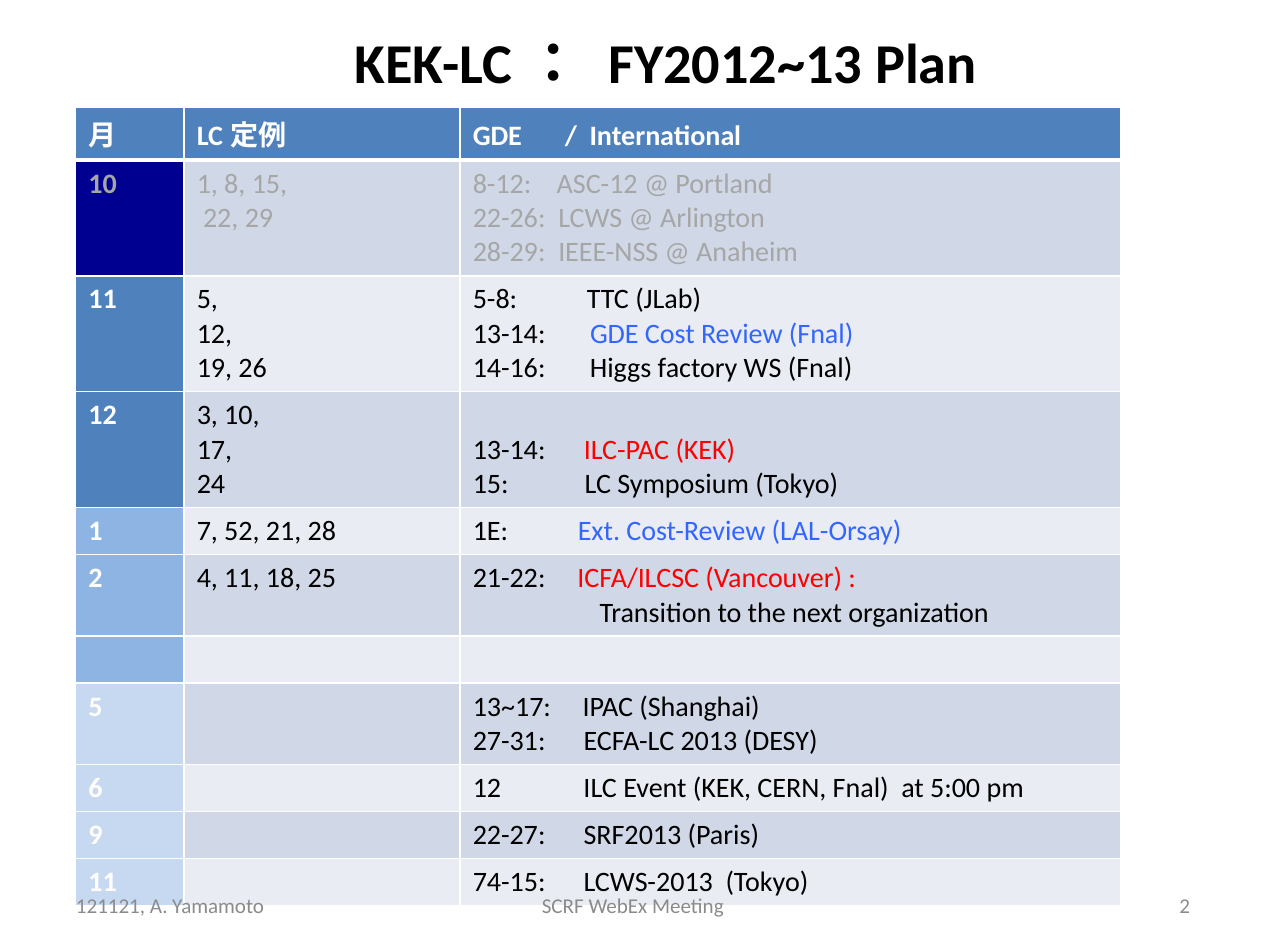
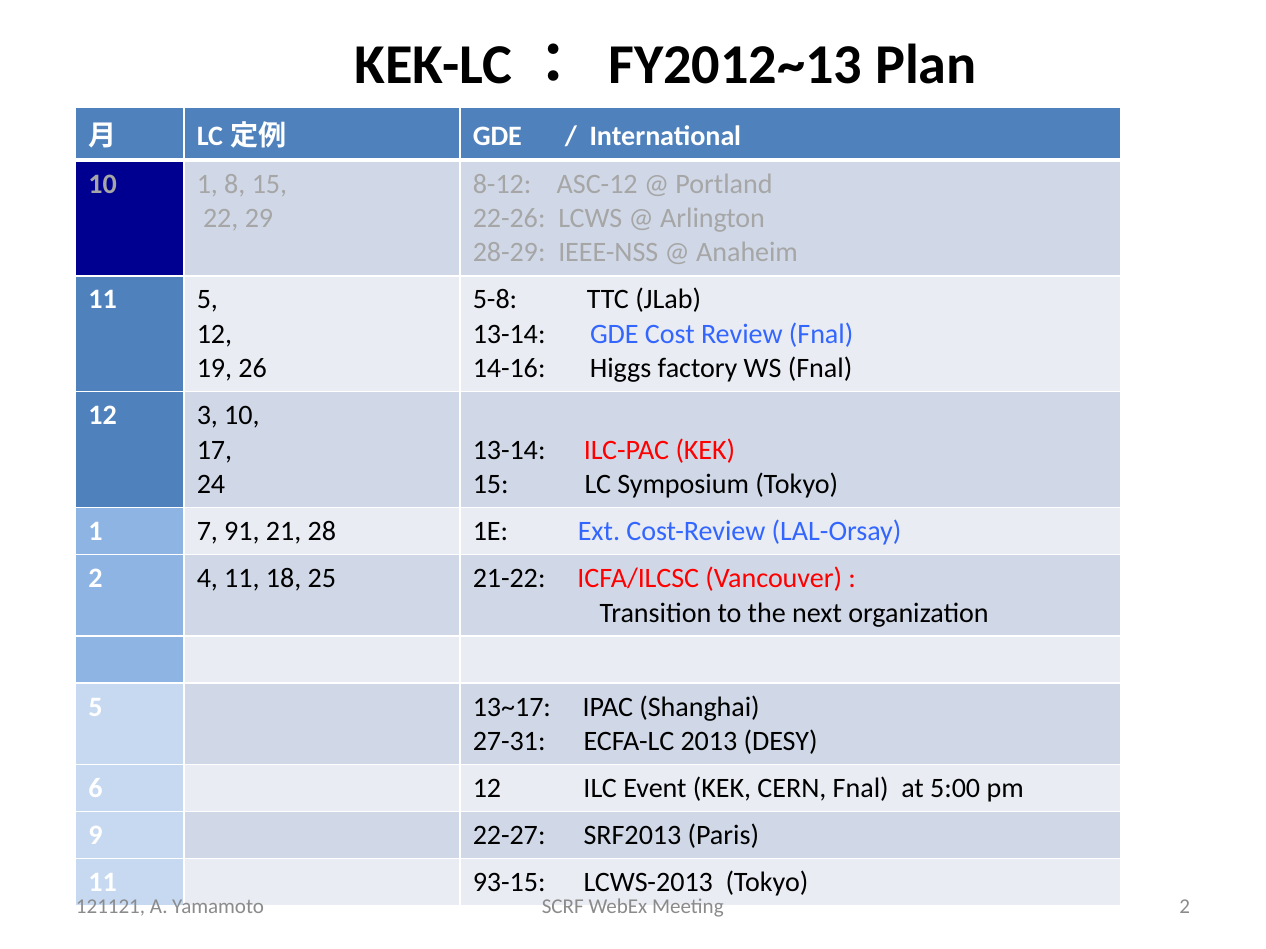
52: 52 -> 91
74-15: 74-15 -> 93-15
